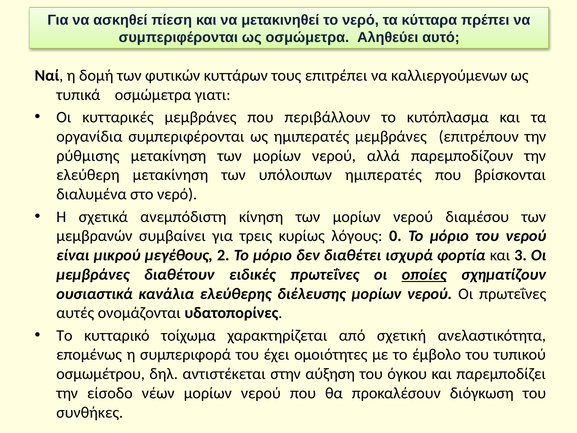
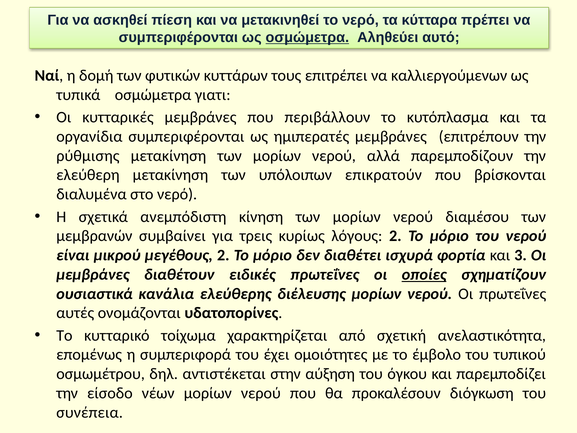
οσμώμετρα at (307, 37) underline: none -> present
υπόλοιπων ημιπερατές: ημιπερατές -> επικρατούν
λόγους 0: 0 -> 2
συνθήκες: συνθήκες -> συνέπεια
